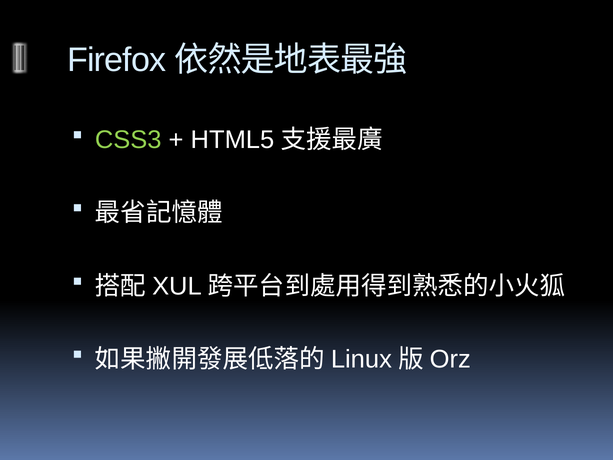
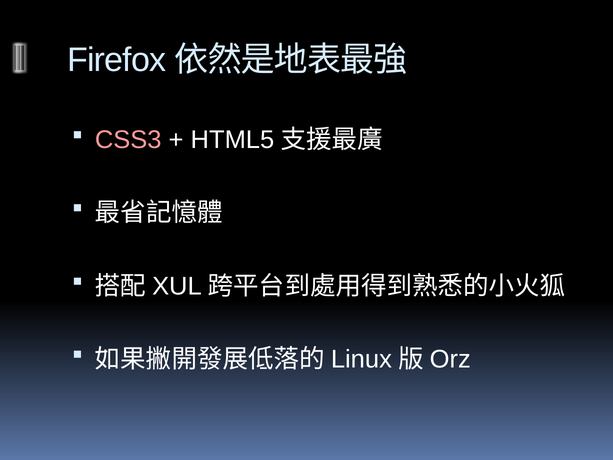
CSS3 colour: light green -> pink
